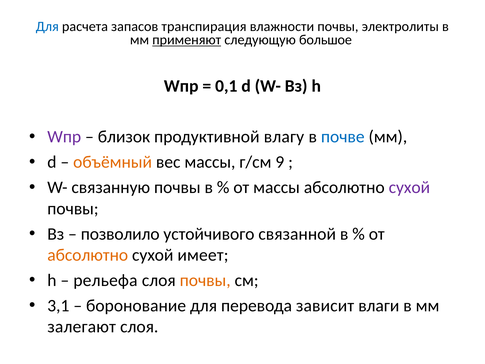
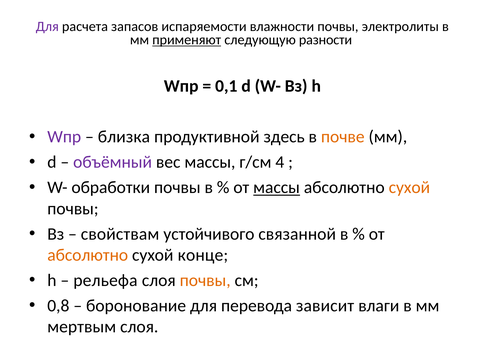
Для at (47, 26) colour: blue -> purple
транспирация: транспирация -> испаряемости
большое: большое -> разности
близок: близок -> близка
влагу: влагу -> здесь
почве colour: blue -> orange
объёмный colour: orange -> purple
9: 9 -> 4
связанную: связанную -> обработки
массы at (277, 187) underline: none -> present
сухой at (409, 187) colour: purple -> orange
позволило: позволило -> свойствам
имеет: имеет -> конце
3,1: 3,1 -> 0,8
залегают: залегают -> мертвым
